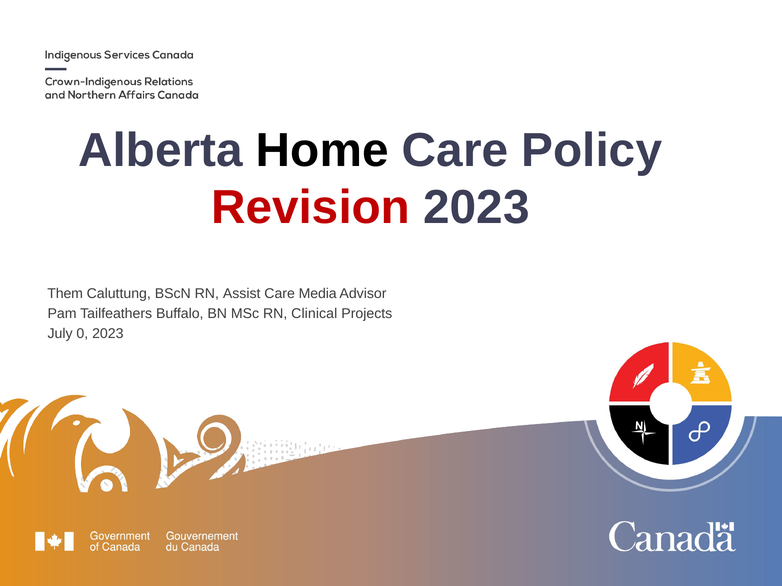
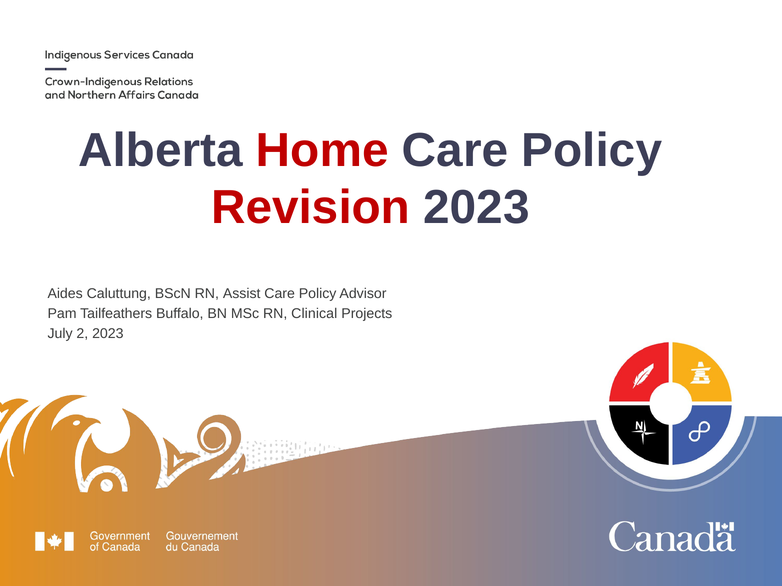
Home colour: black -> red
Them: Them -> Aides
Media at (318, 294): Media -> Policy
0: 0 -> 2
